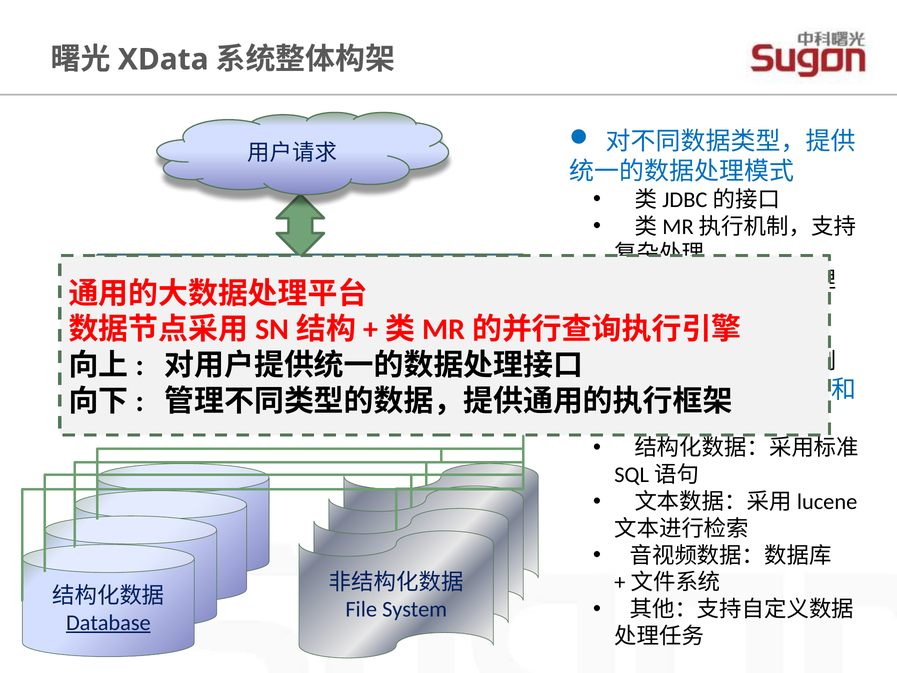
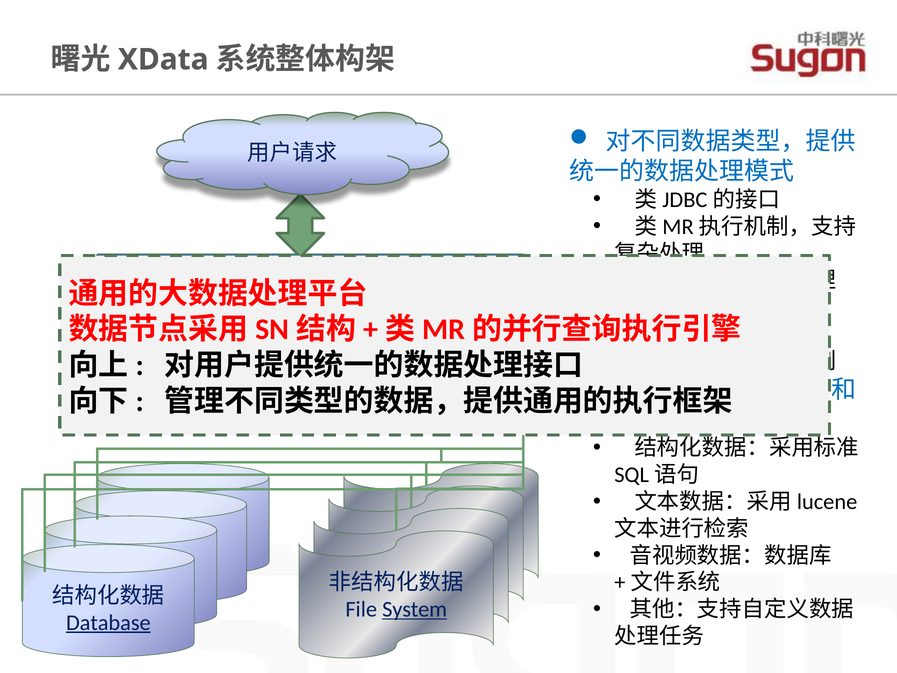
System underline: none -> present
